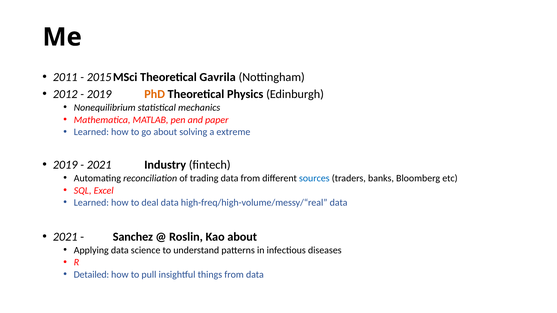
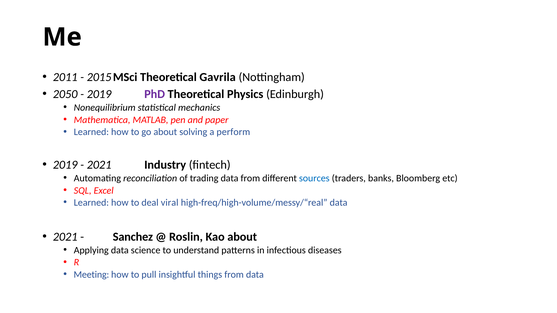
2012: 2012 -> 2050
PhD colour: orange -> purple
extreme: extreme -> perform
deal data: data -> viral
Detailed: Detailed -> Meeting
